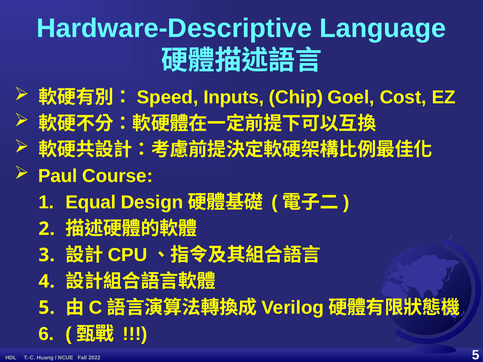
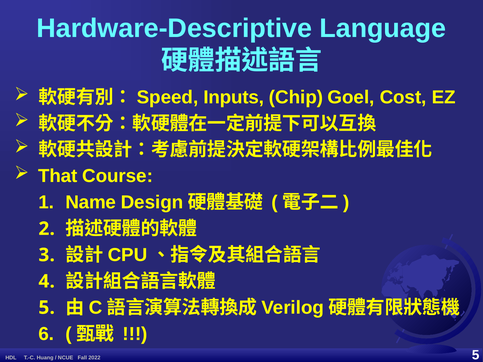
Paul: Paul -> That
Equal: Equal -> Name
